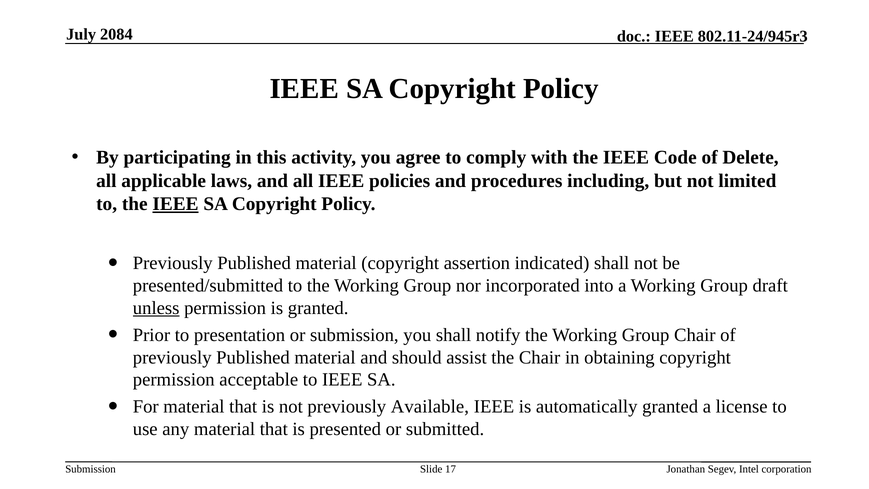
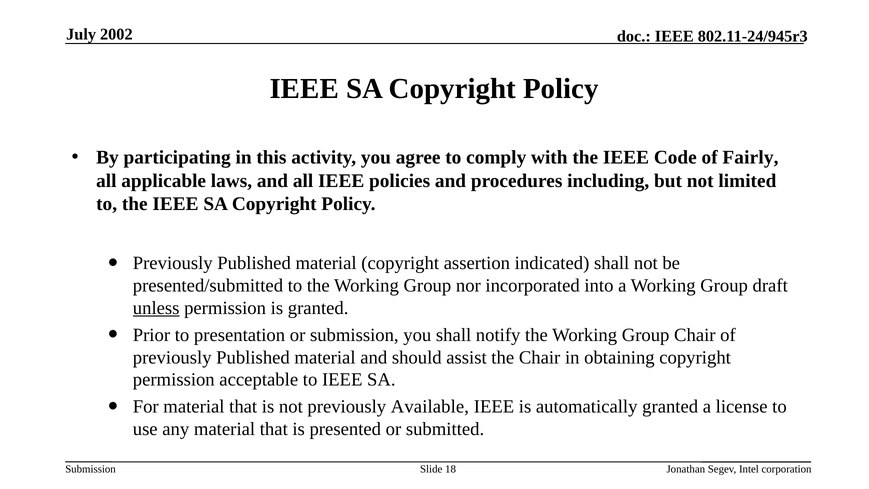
2084: 2084 -> 2002
Delete: Delete -> Fairly
IEEE at (176, 204) underline: present -> none
17: 17 -> 18
